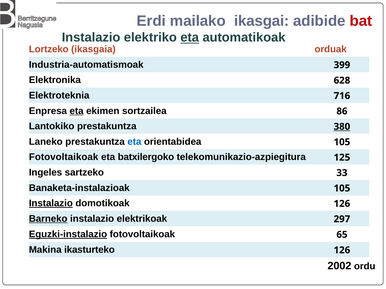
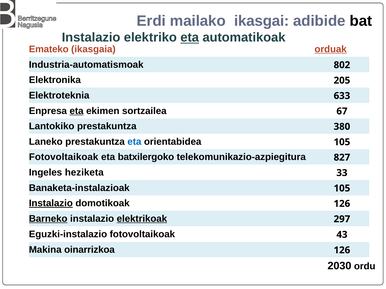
bat colour: red -> black
Lortzeko: Lortzeko -> Emateko
orduak underline: none -> present
399: 399 -> 802
628: 628 -> 205
716: 716 -> 633
86: 86 -> 67
380 underline: present -> none
125: 125 -> 827
sartzeko: sartzeko -> heziketa
elektrikoak underline: none -> present
Eguzki-instalazio underline: present -> none
65: 65 -> 43
ikasturteko: ikasturteko -> oinarrizkoa
2002: 2002 -> 2030
